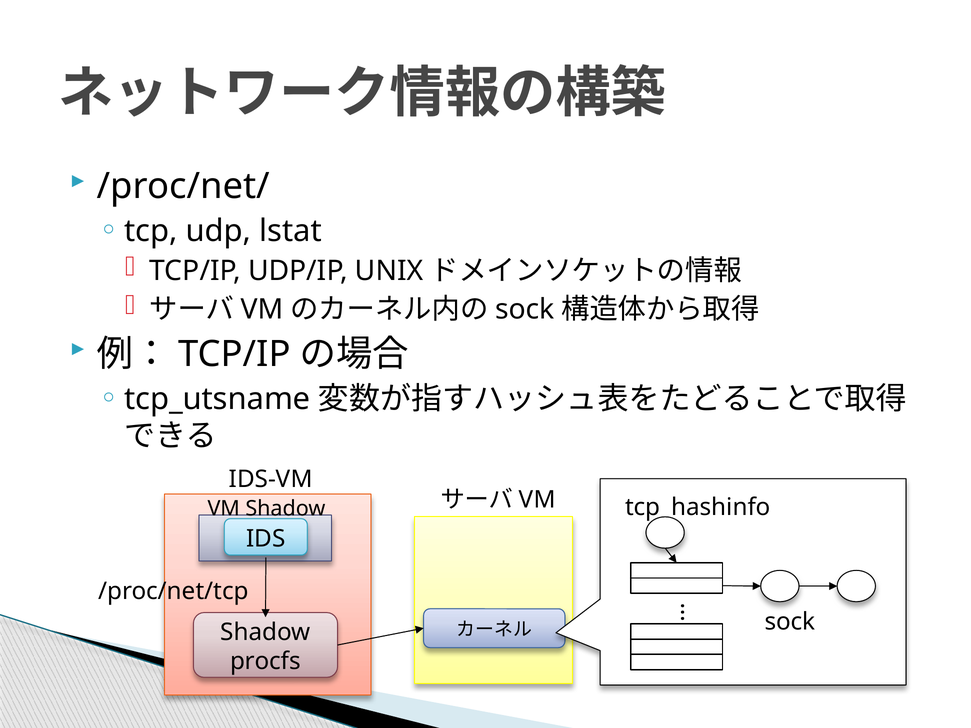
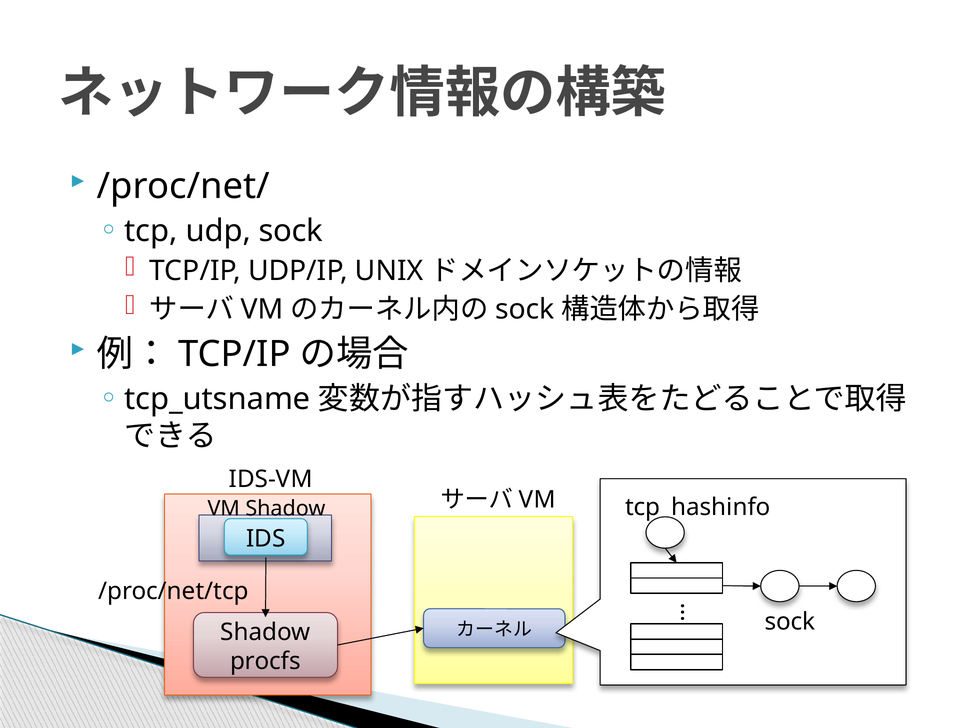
udp lstat: lstat -> sock
